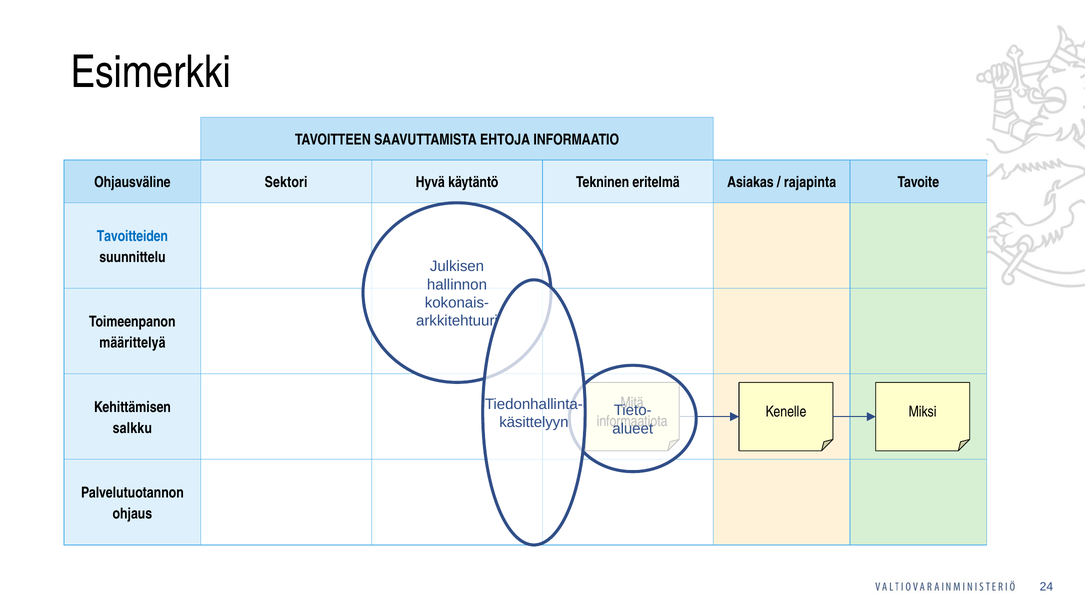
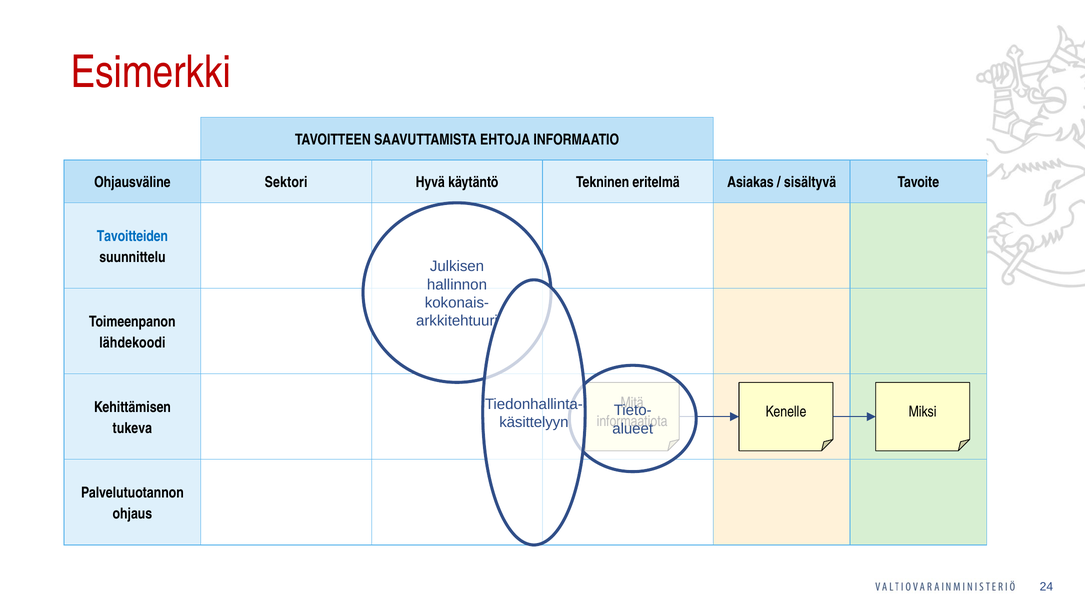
Esimerkki colour: black -> red
rajapinta: rajapinta -> sisältyvä
määrittelyä: määrittelyä -> lähdekoodi
salkku: salkku -> tukeva
